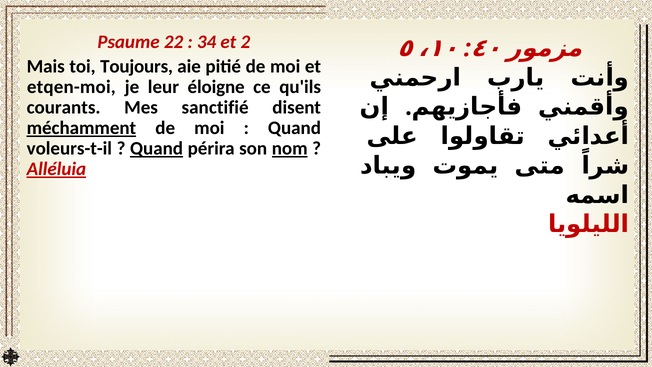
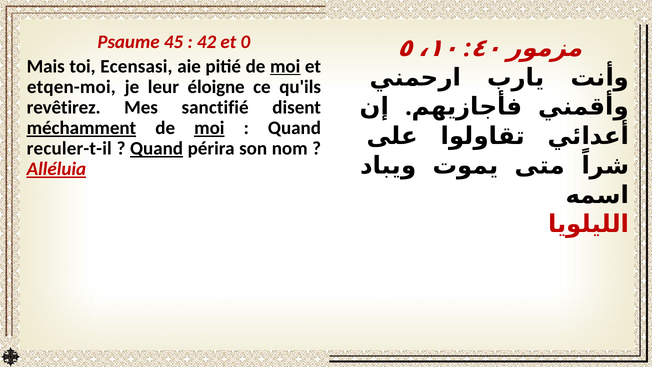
22: 22 -> 45
34: 34 -> 42
2: 2 -> 0
Toujours: Toujours -> Ecensasi
moi at (285, 66) underline: none -> present
courants: courants -> revêtirez
moi at (209, 128) underline: none -> present
voleurs-t-il: voleurs-t-il -> reculer-t-il
nom underline: present -> none
